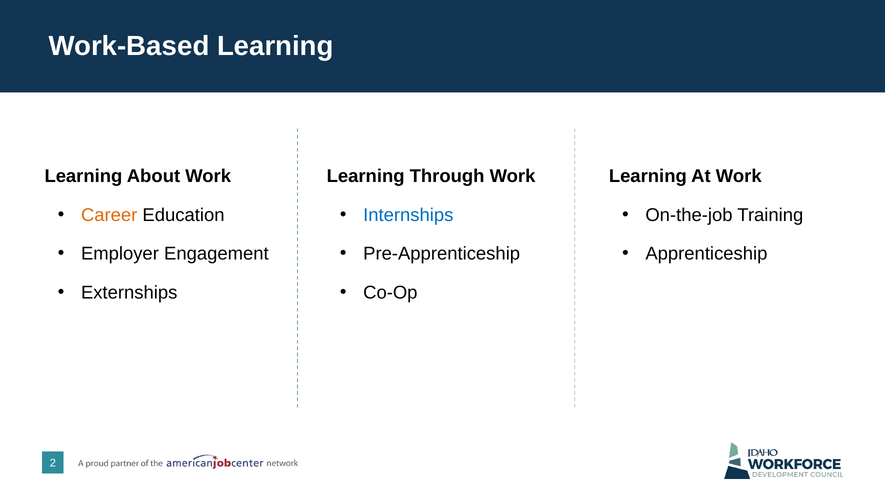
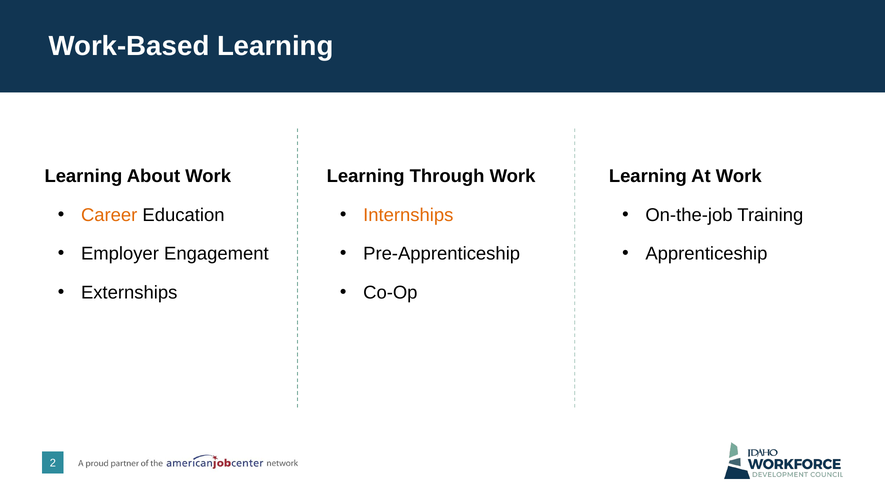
Internships colour: blue -> orange
